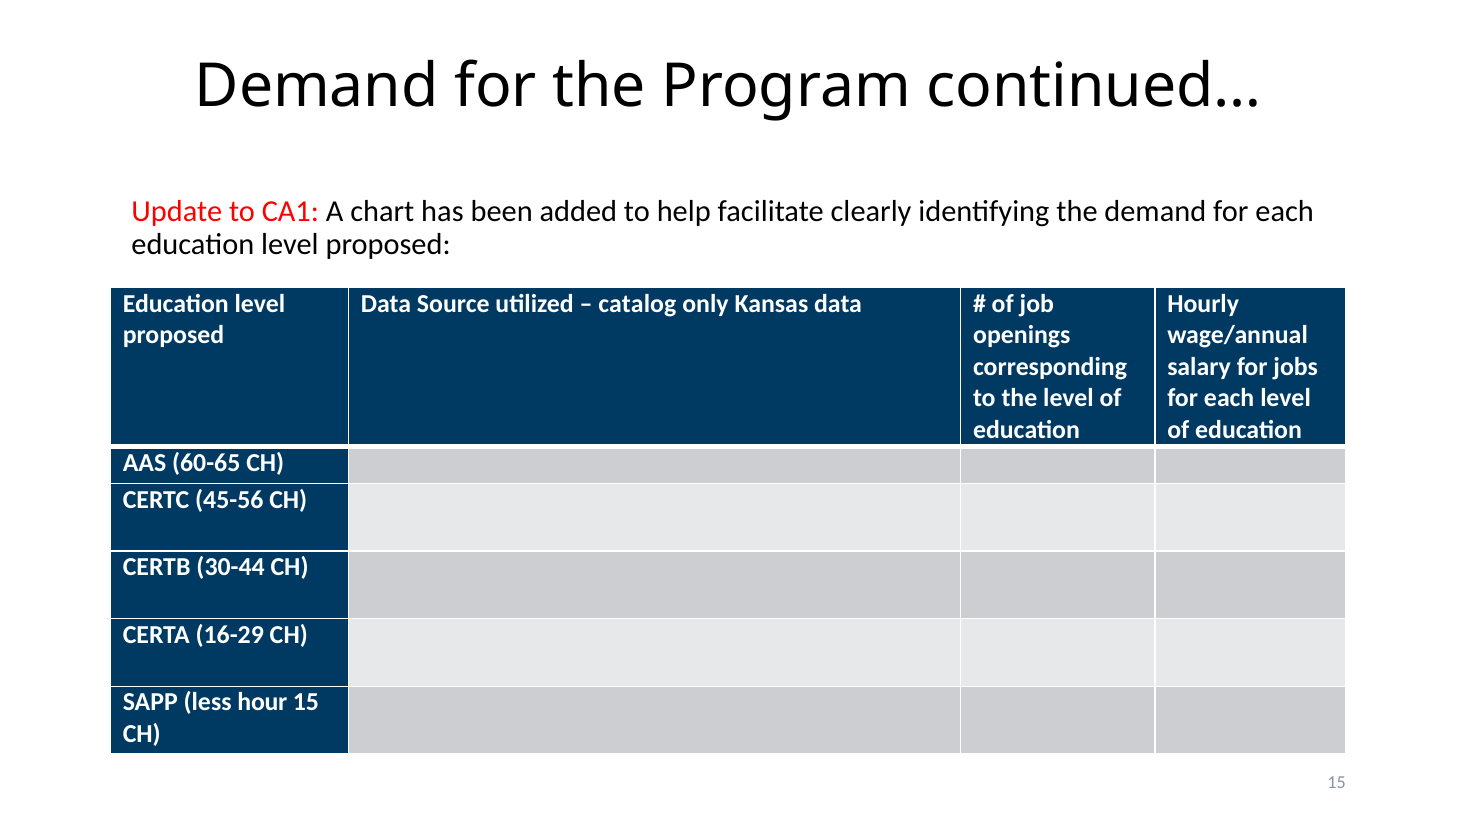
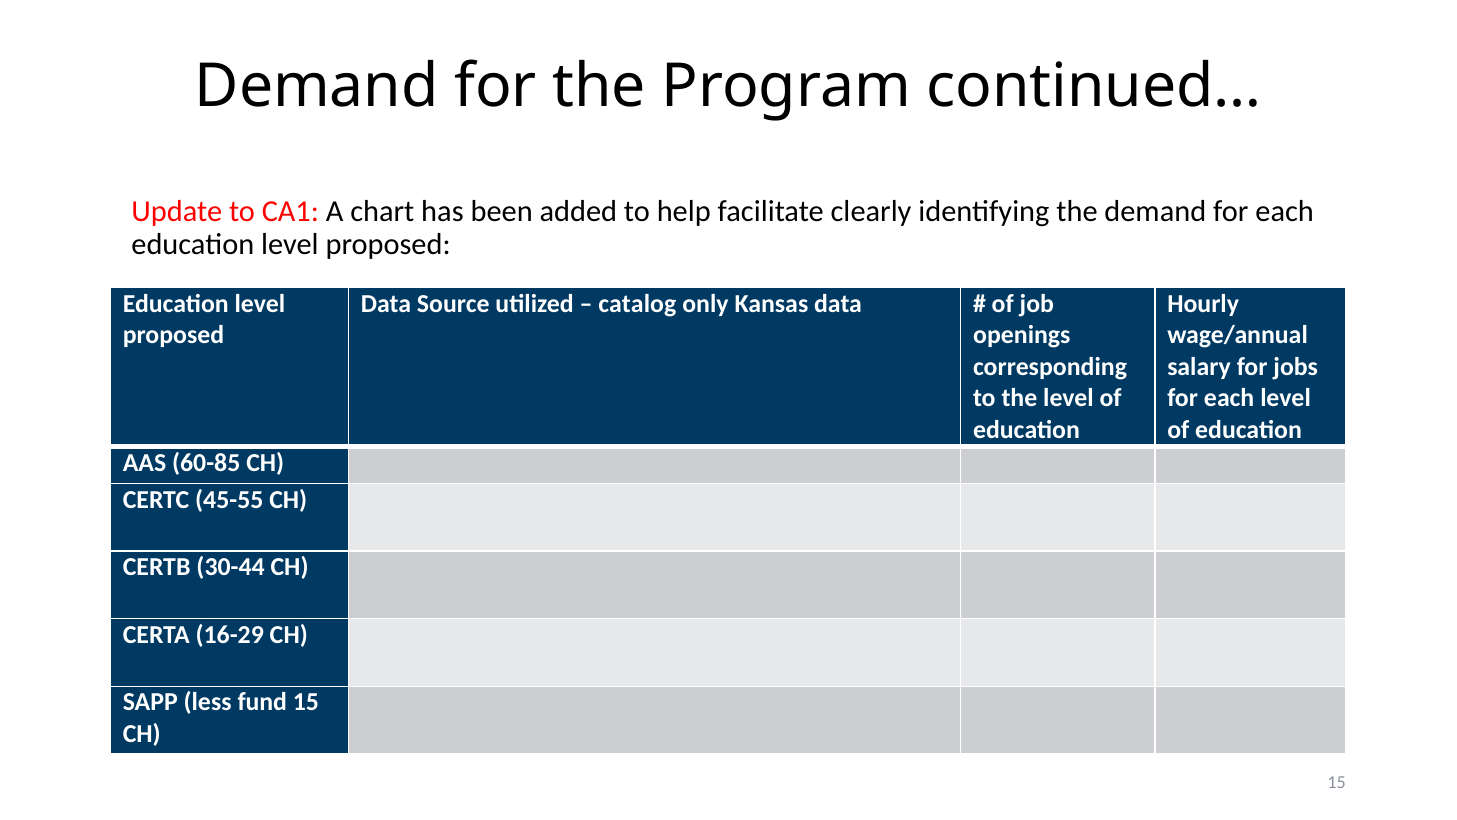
60-65: 60-65 -> 60-85
45-56: 45-56 -> 45-55
hour: hour -> fund
